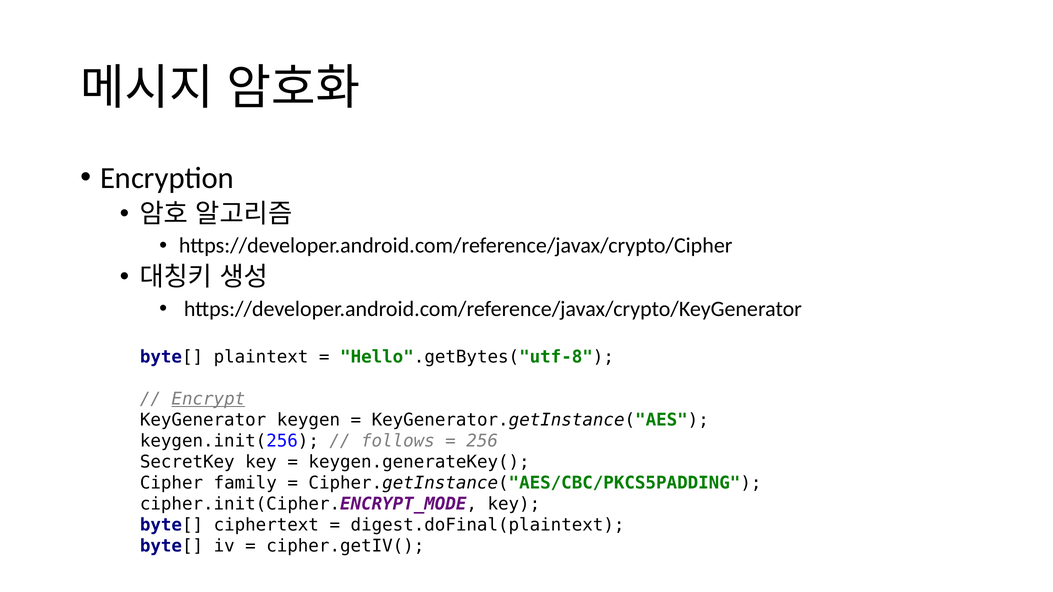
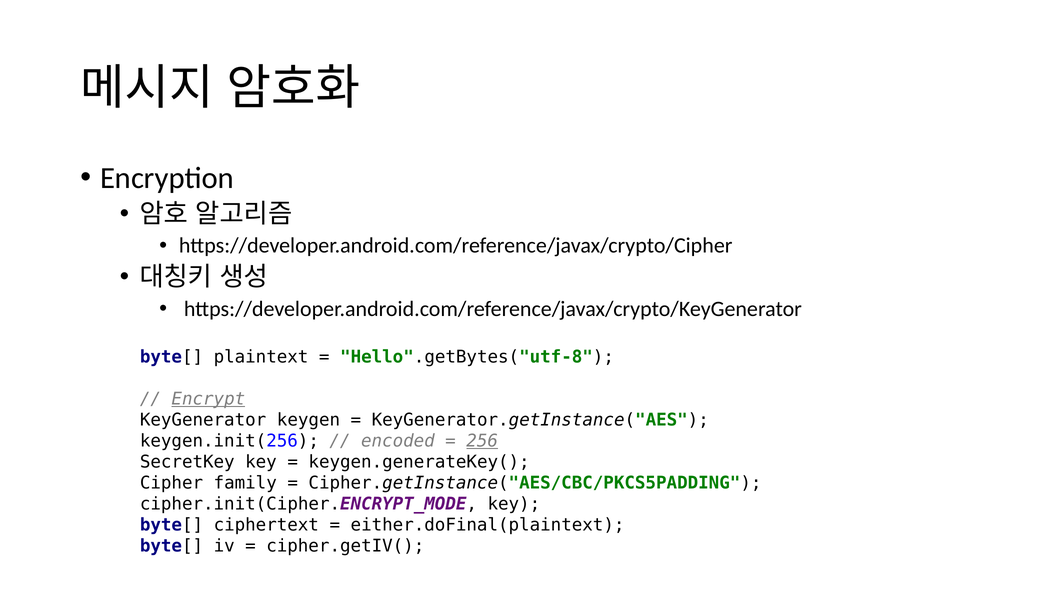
follows: follows -> encoded
256 underline: none -> present
digest.doFinal(plaintext: digest.doFinal(plaintext -> either.doFinal(plaintext
